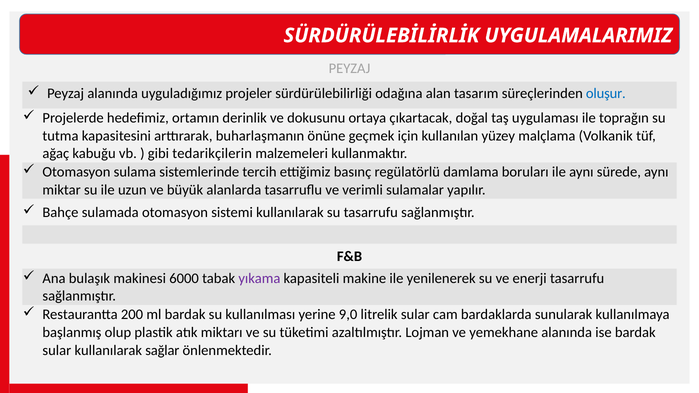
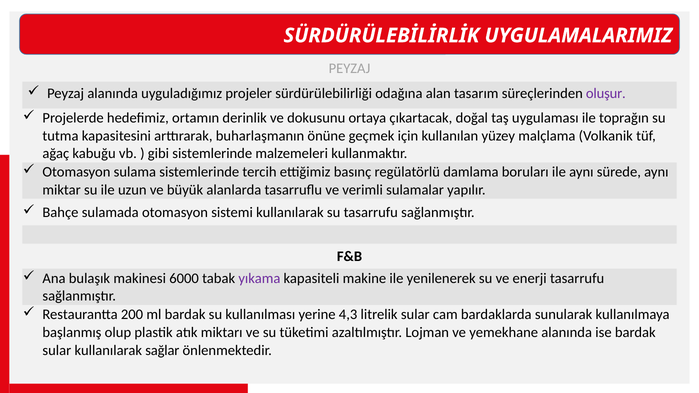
oluşur colour: blue -> purple
gibi tedarikçilerin: tedarikçilerin -> sistemlerinde
9,0: 9,0 -> 4,3
